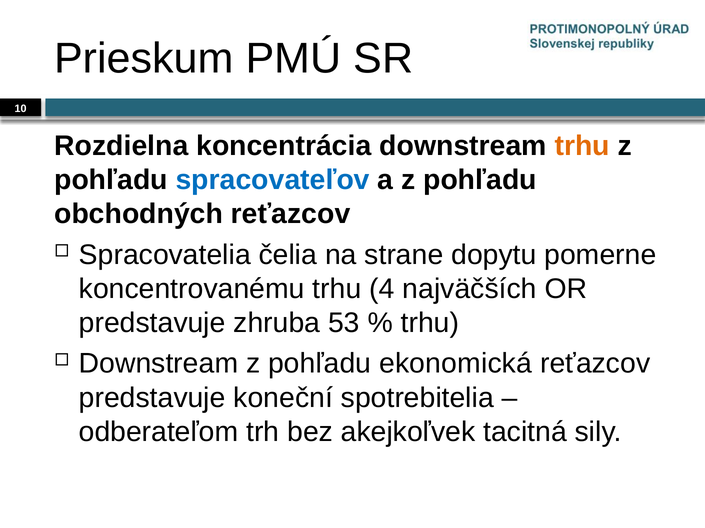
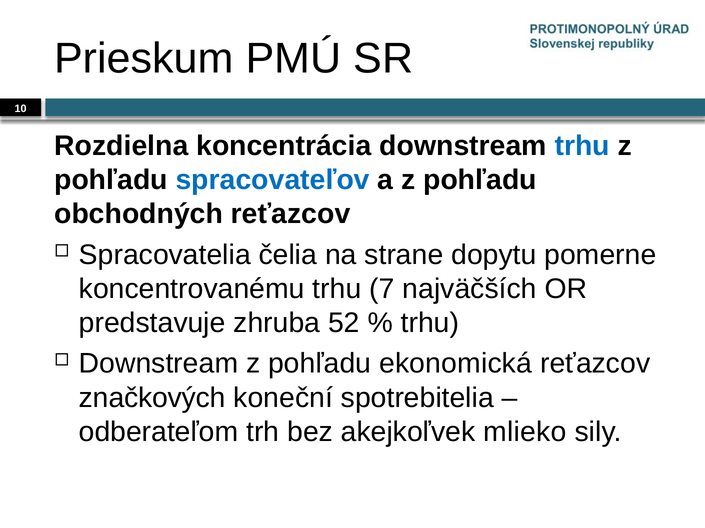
trhu at (582, 146) colour: orange -> blue
4: 4 -> 7
53: 53 -> 52
predstavuje at (152, 398): predstavuje -> značkových
tacitná: tacitná -> mlieko
